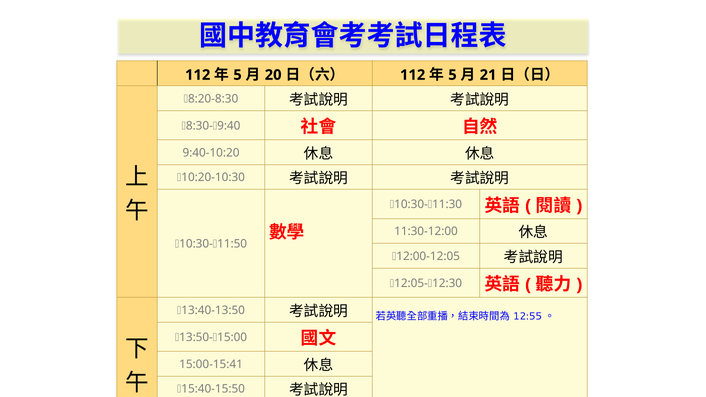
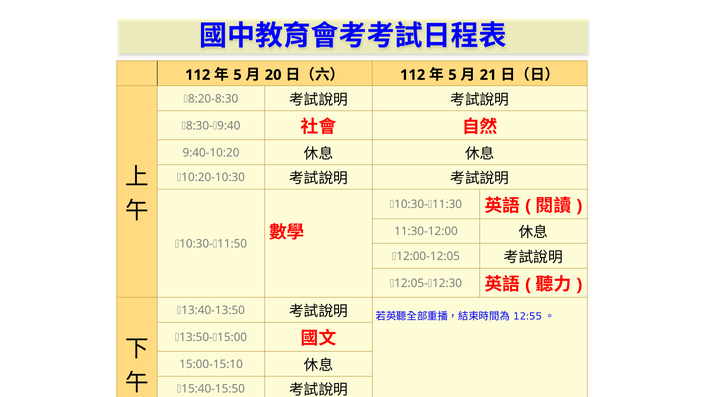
15:00-15:41: 15:00-15:41 -> 15:00-15:10
